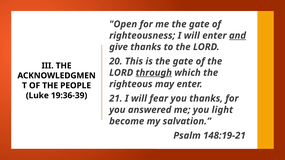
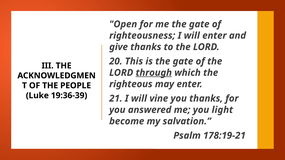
and underline: present -> none
fear: fear -> vine
148:19-21: 148:19-21 -> 178:19-21
